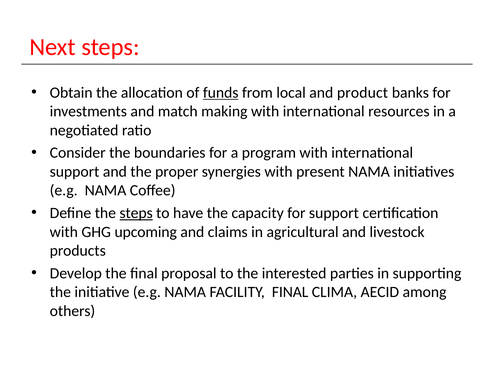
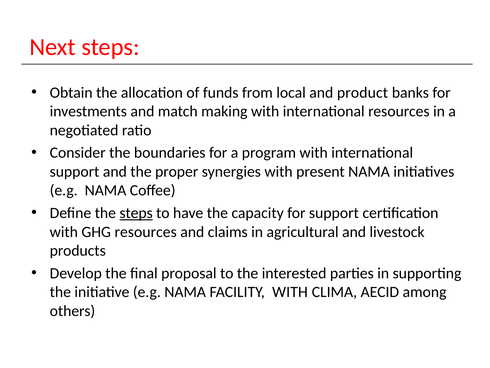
funds underline: present -> none
GHG upcoming: upcoming -> resources
FACILITY FINAL: FINAL -> WITH
